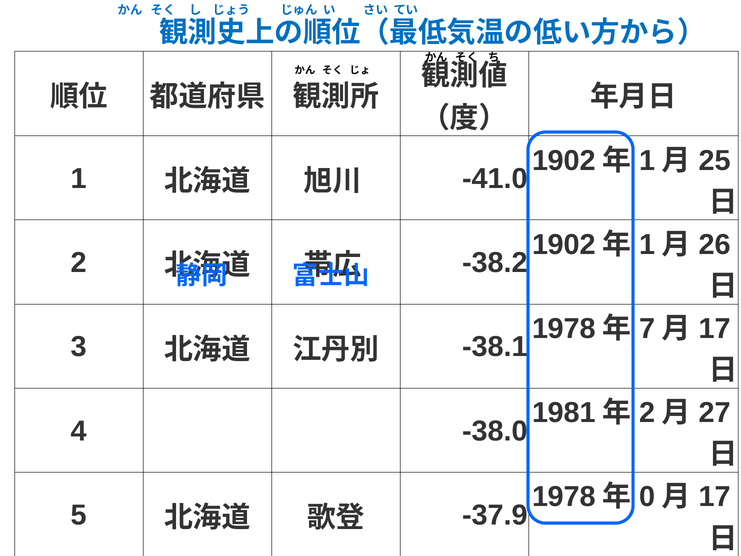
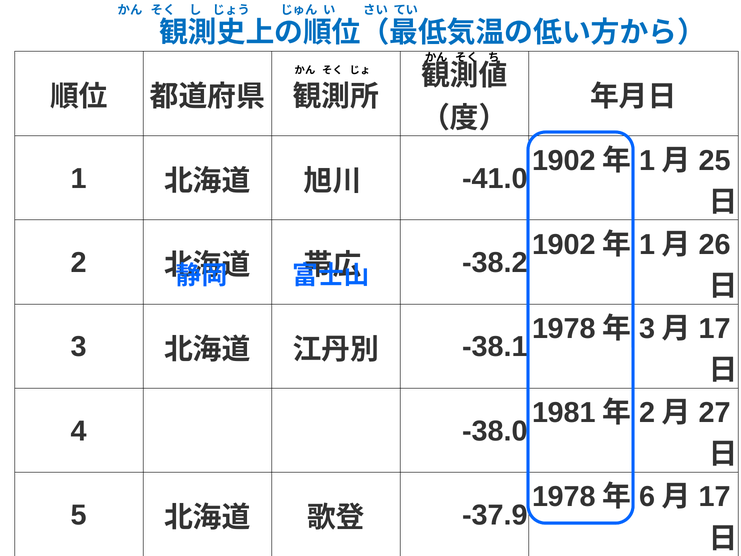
7 at (647, 329): 7 -> 3
0 at (647, 497): 0 -> 6
